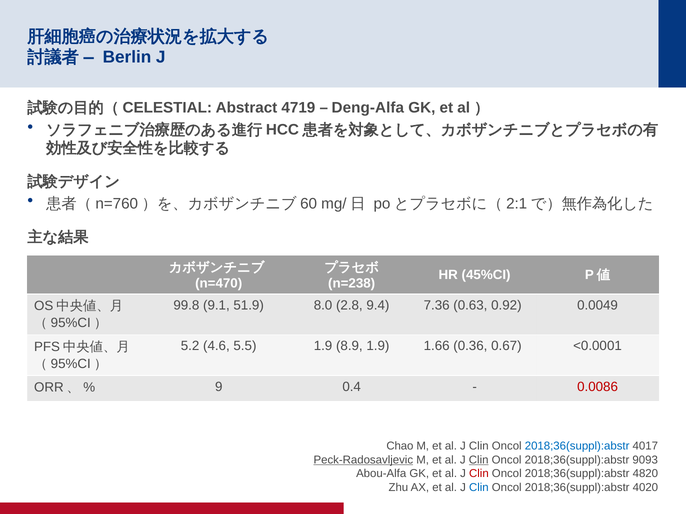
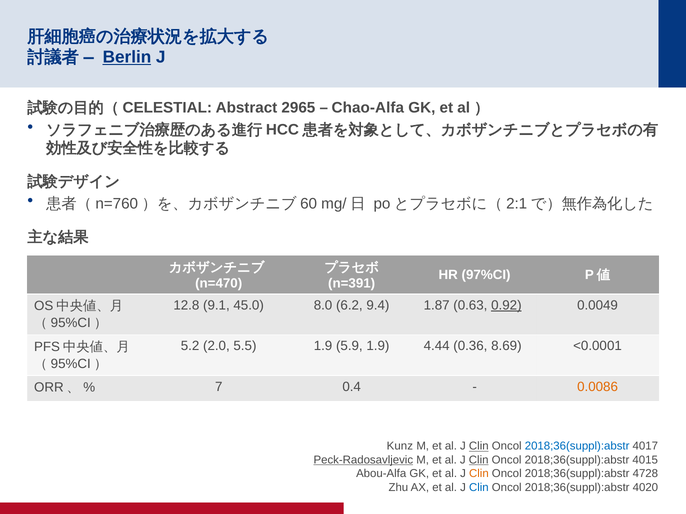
Berlin underline: none -> present
4719: 4719 -> 2965
Deng-Alfa: Deng-Alfa -> Chao-Alfa
45%CI: 45%CI -> 97%CI
n=238: n=238 -> n=391
99.8: 99.8 -> 12.8
51.9: 51.9 -> 45.0
2.8: 2.8 -> 6.2
7.36: 7.36 -> 1.87
0.92 underline: none -> present
4.6: 4.6 -> 2.0
8.9: 8.9 -> 5.9
1.66: 1.66 -> 4.44
0.67: 0.67 -> 8.69
9: 9 -> 7
0.0086 colour: red -> orange
Chao: Chao -> Kunz
Clin at (479, 447) underline: none -> present
9093: 9093 -> 4015
Clin at (479, 474) colour: red -> orange
4820: 4820 -> 4728
